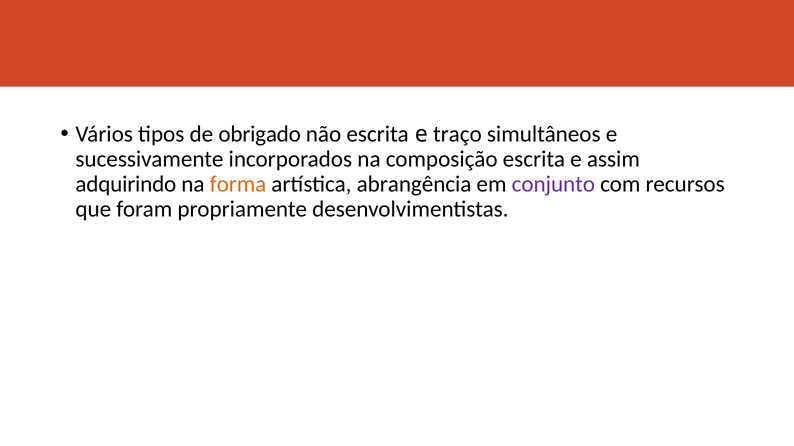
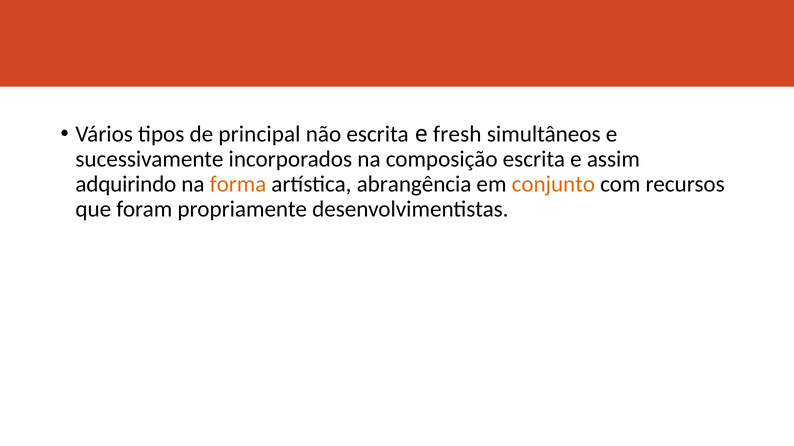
obrigado: obrigado -> principal
traço: traço -> fresh
conjunto colour: purple -> orange
